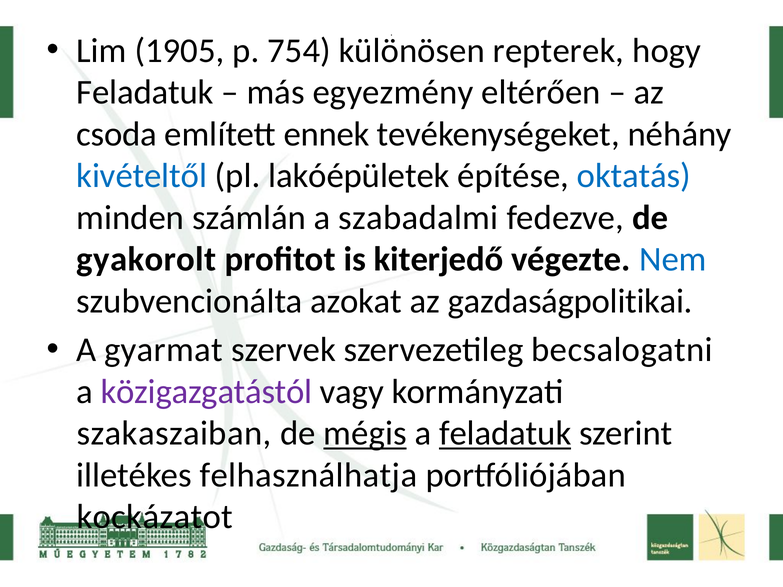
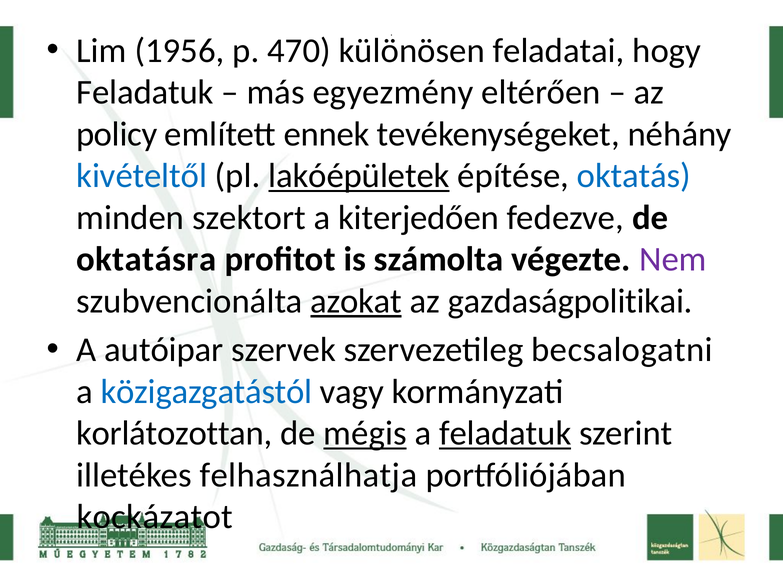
1905: 1905 -> 1956
754: 754 -> 470
repterek: repterek -> feladatai
csoda: csoda -> policy
lakóépületek underline: none -> present
számlán: számlán -> szektort
szabadalmi: szabadalmi -> kiterjedően
gyakorolt: gyakorolt -> oktatásra
kiterjedő: kiterjedő -> számolta
Nem colour: blue -> purple
azokat underline: none -> present
gyarmat: gyarmat -> autóipar
közigazgatástól colour: purple -> blue
szakaszaiban: szakaszaiban -> korlátozottan
